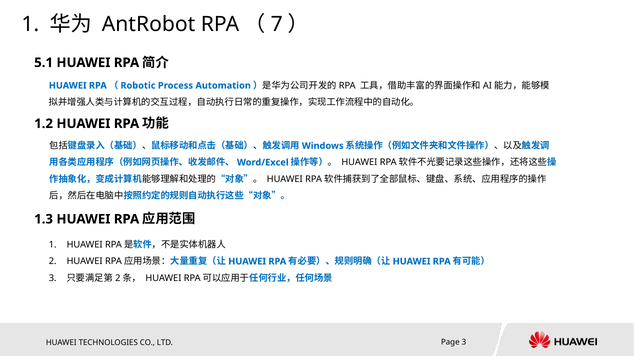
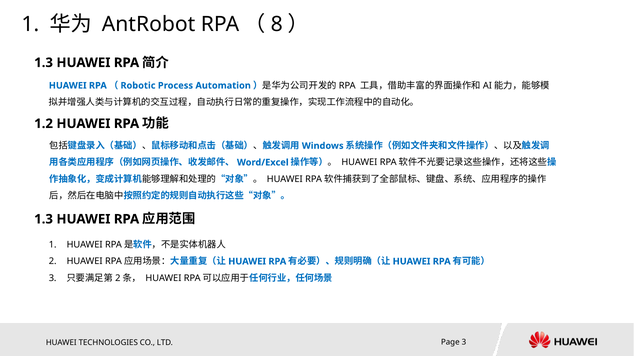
7: 7 -> 8
5.1 at (44, 63): 5.1 -> 1.3
